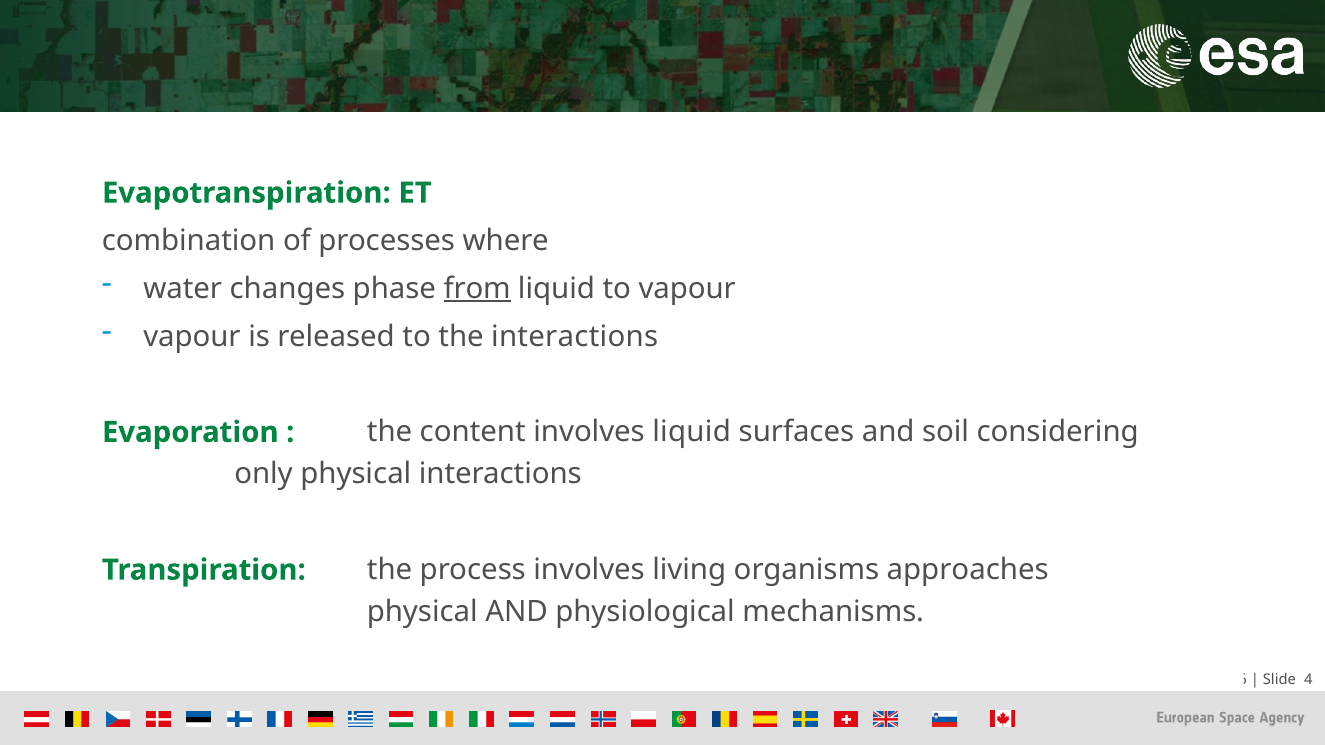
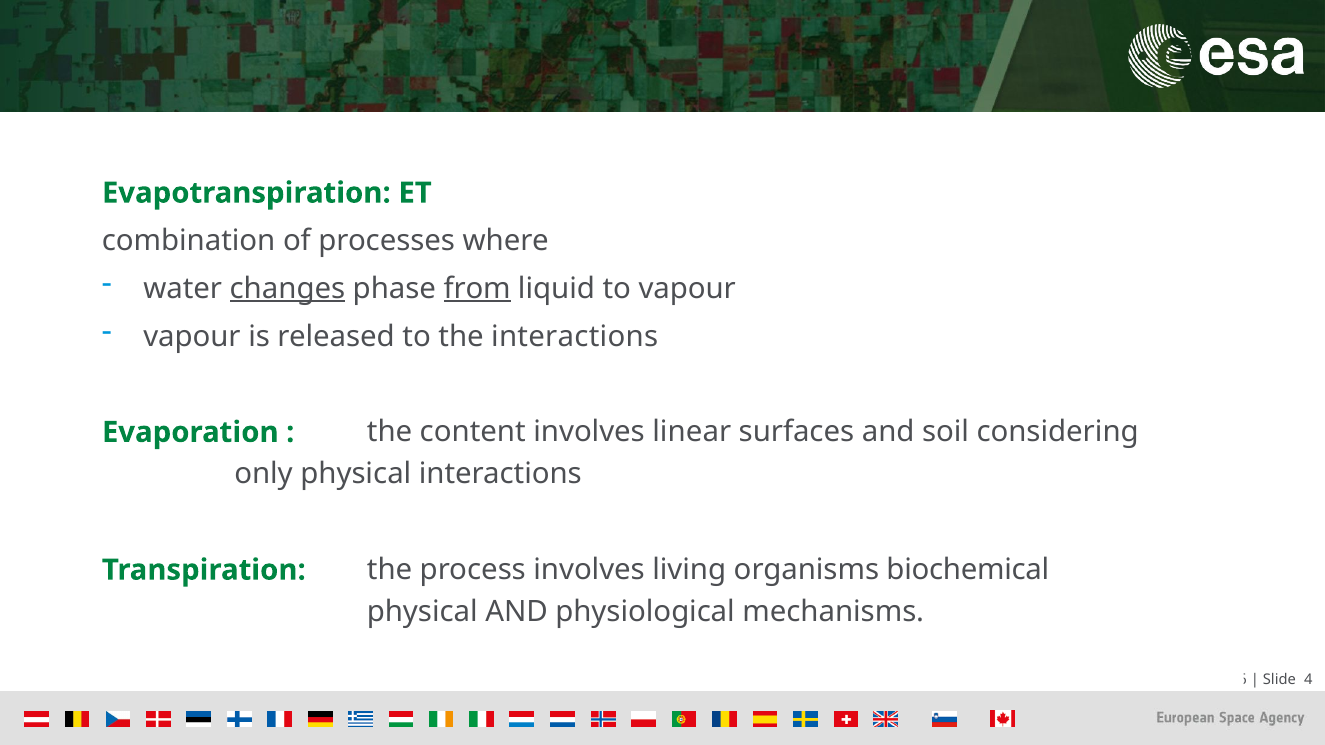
changes underline: none -> present
involves liquid: liquid -> linear
approaches: approaches -> biochemical
